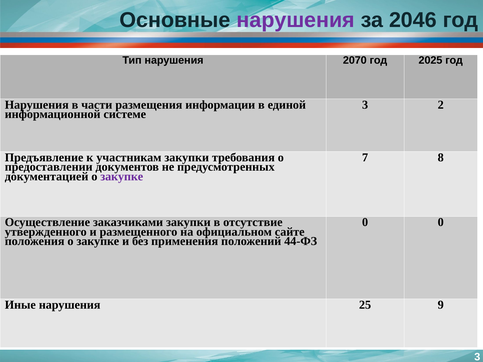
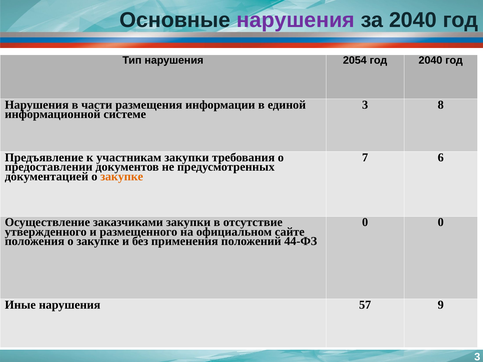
за 2046: 2046 -> 2040
2070: 2070 -> 2054
год 2025: 2025 -> 2040
2: 2 -> 8
8: 8 -> 6
закупке at (122, 177) colour: purple -> orange
25: 25 -> 57
